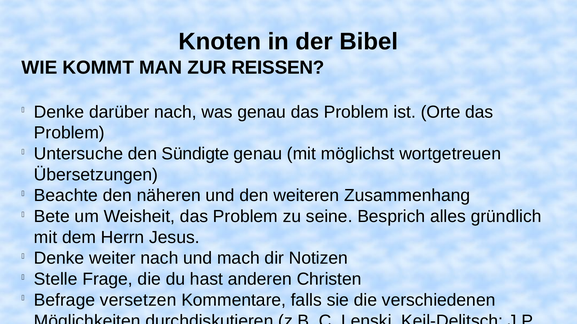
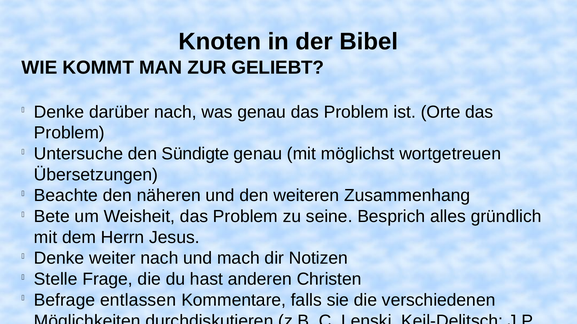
REISSEN: REISSEN -> GELIEBT
versetzen: versetzen -> entlassen
